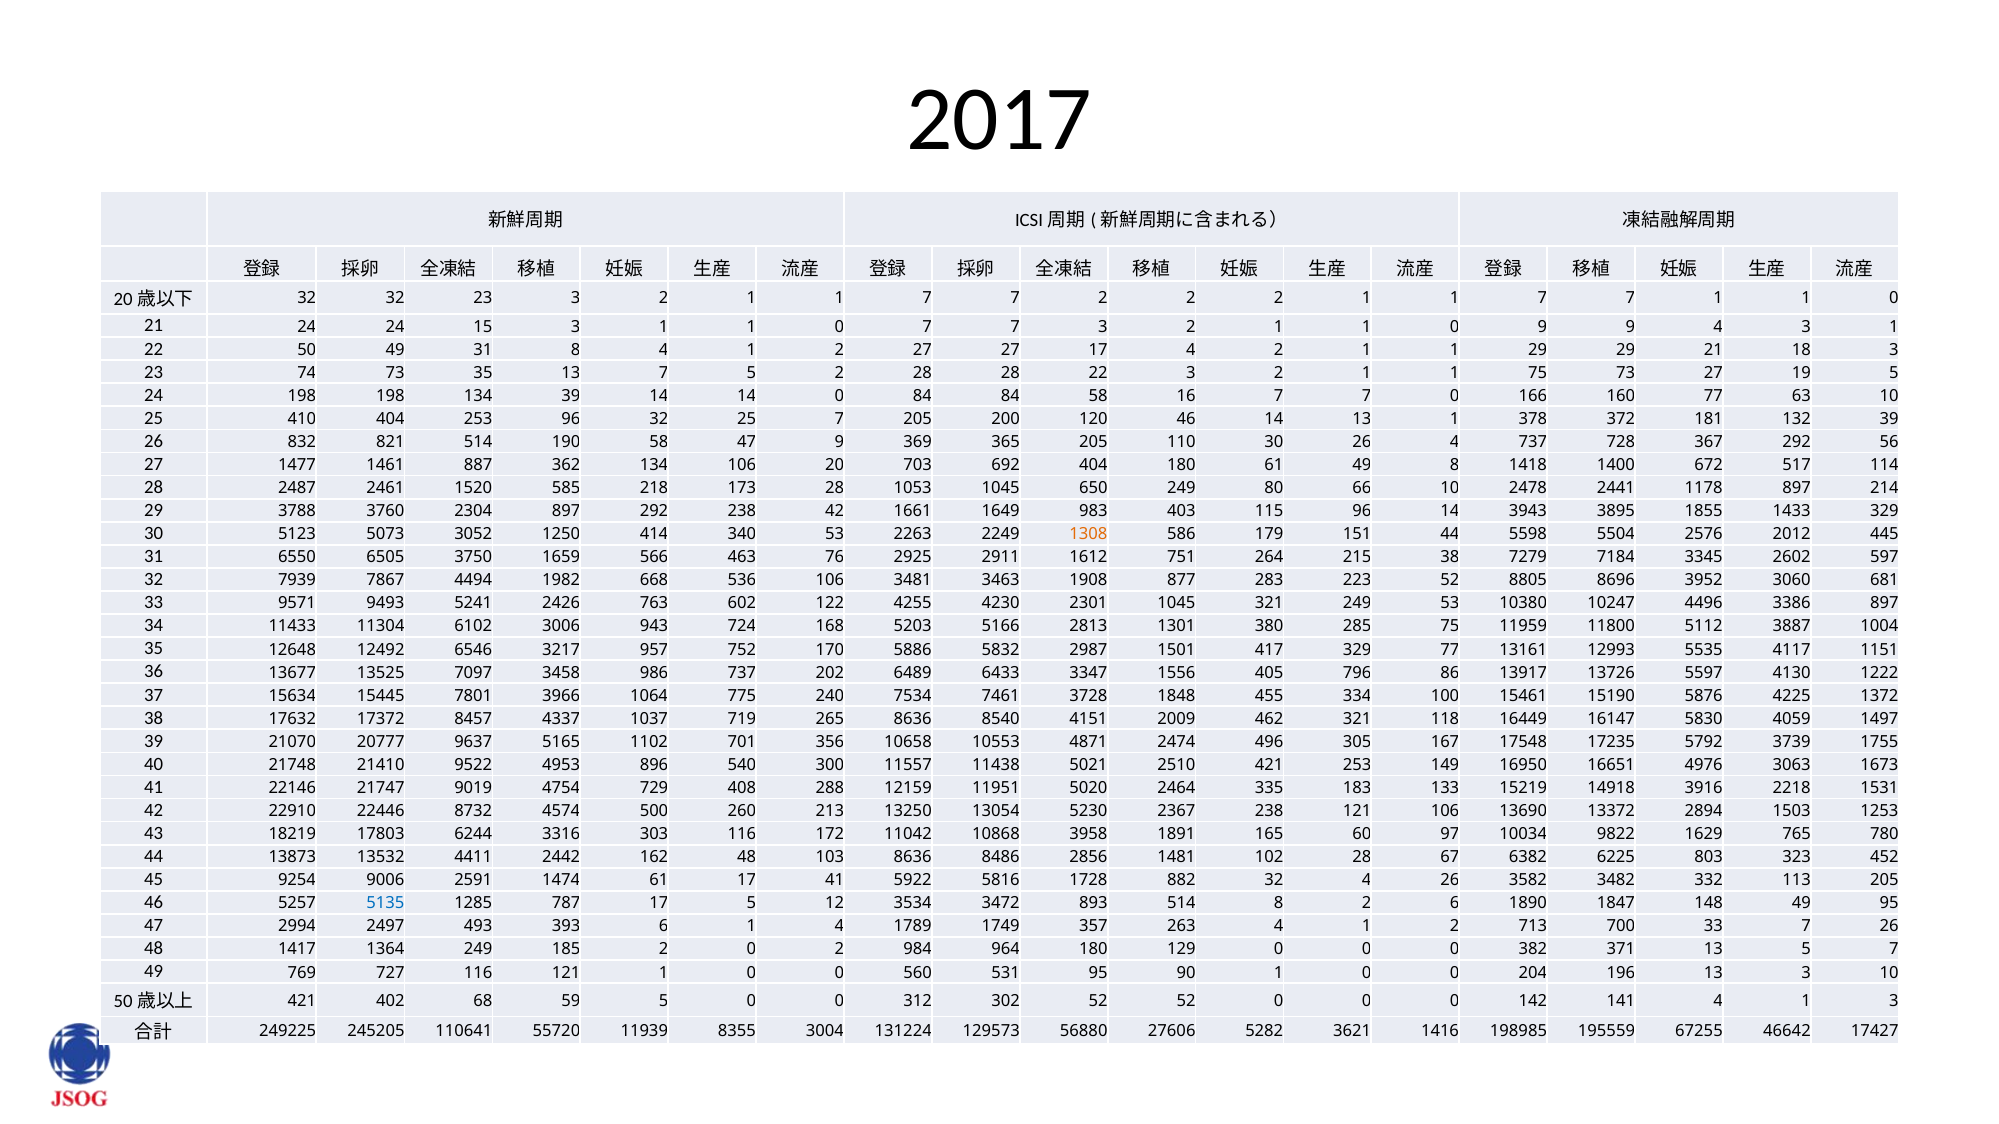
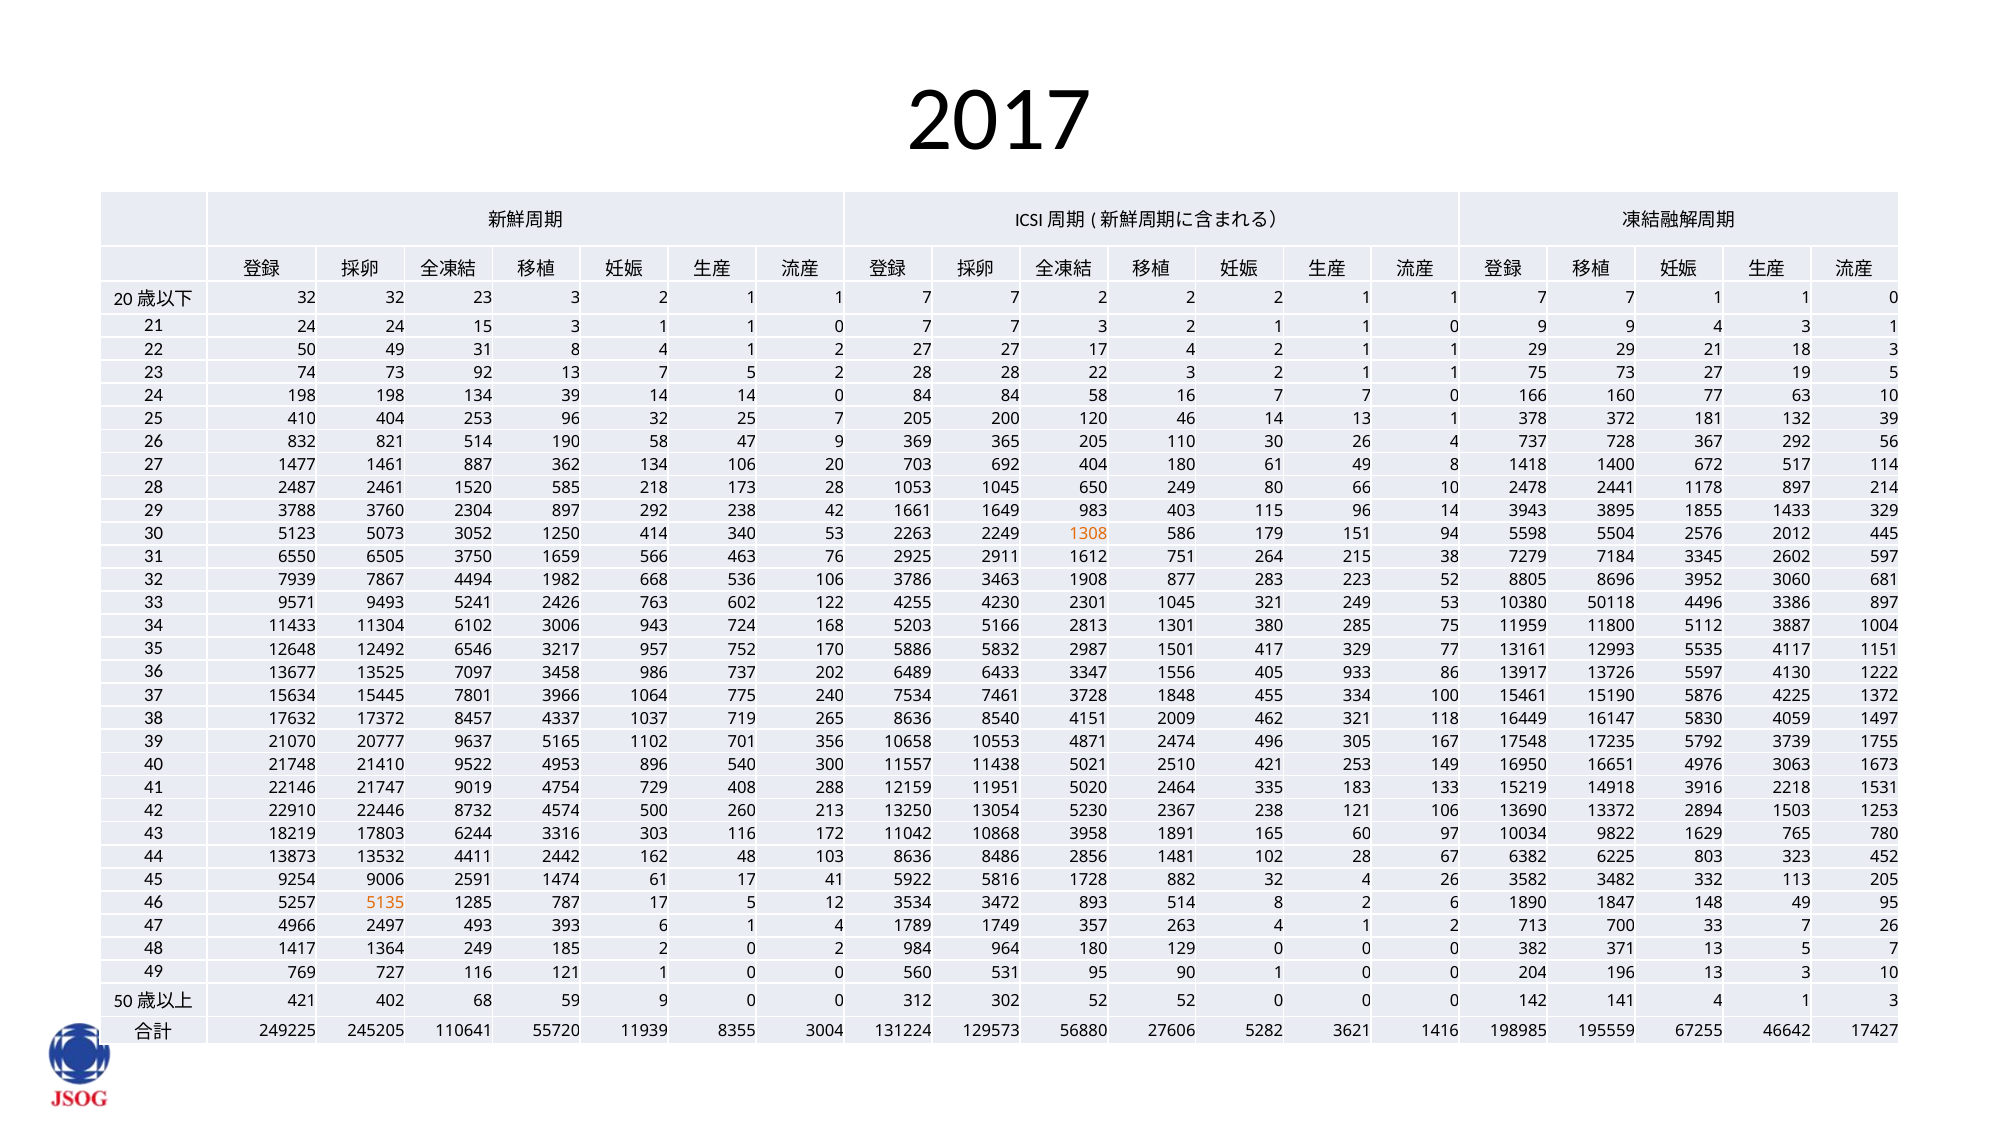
73 35: 35 -> 92
151 44: 44 -> 94
3481: 3481 -> 3786
10247: 10247 -> 50118
796: 796 -> 933
5135 colour: blue -> orange
2994: 2994 -> 4966
59 5: 5 -> 9
